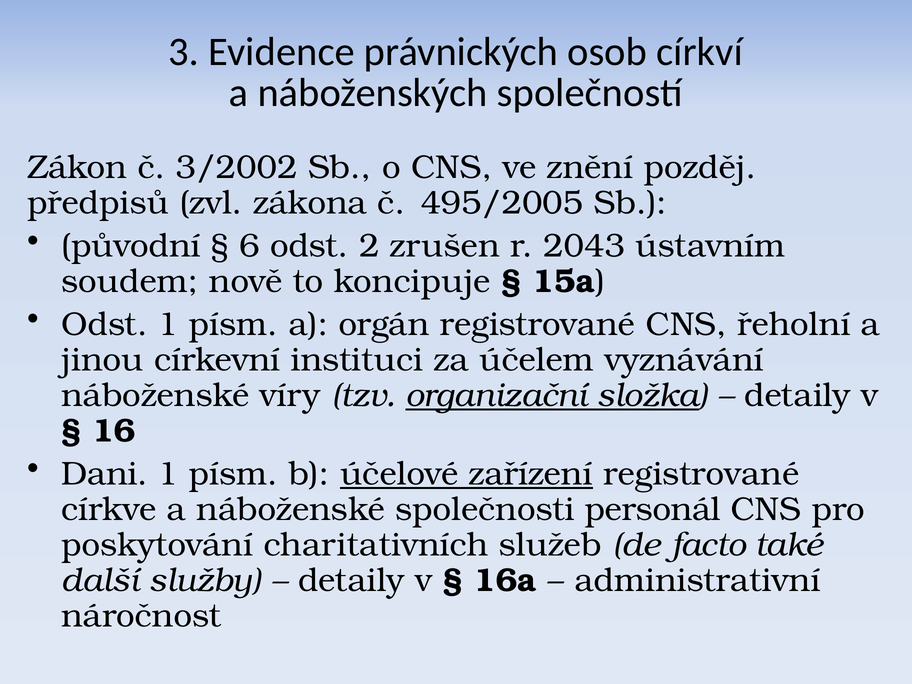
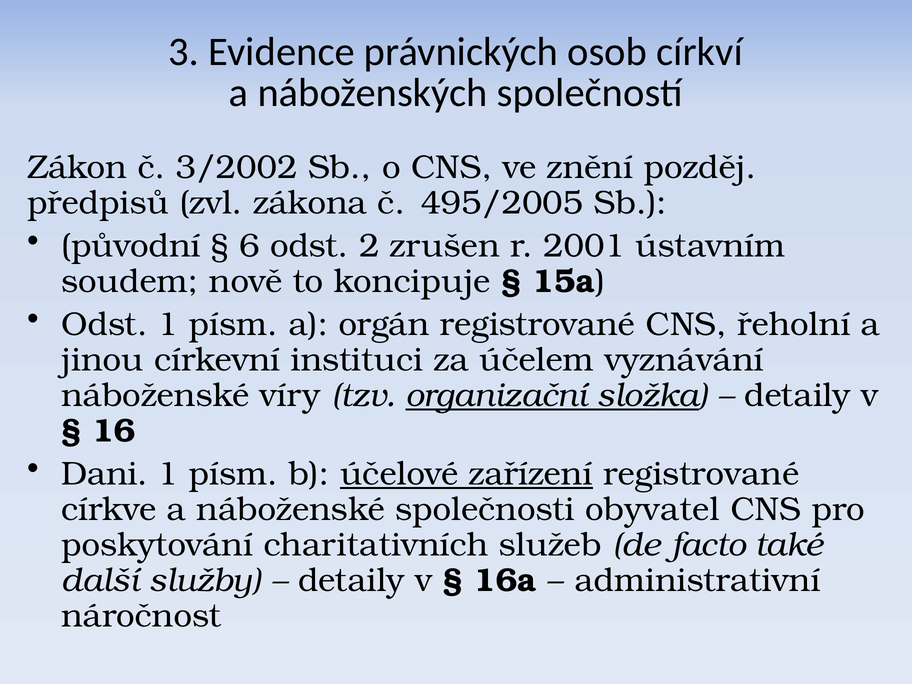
2043: 2043 -> 2001
personál: personál -> obyvatel
